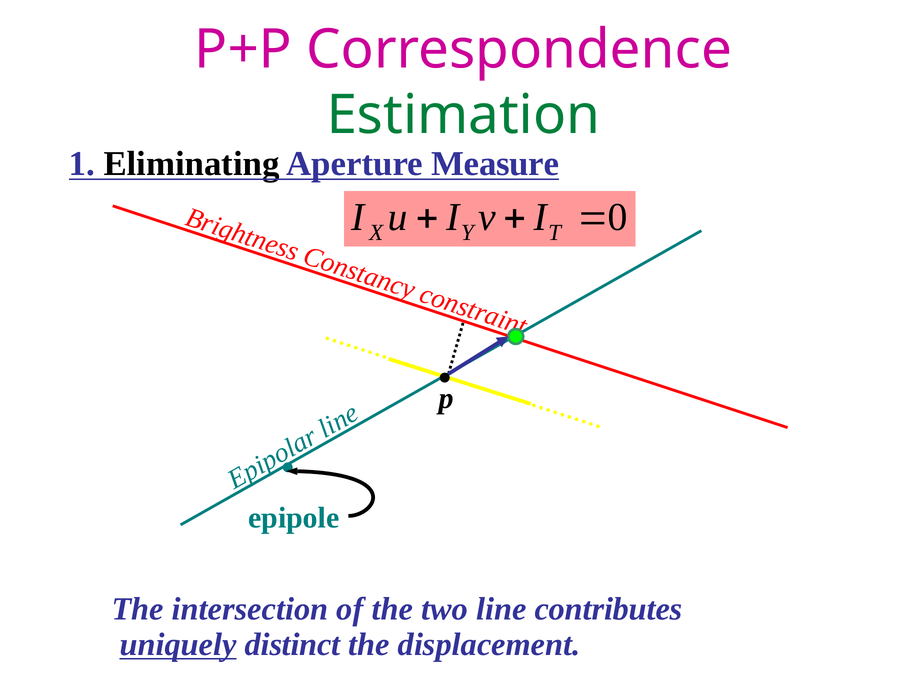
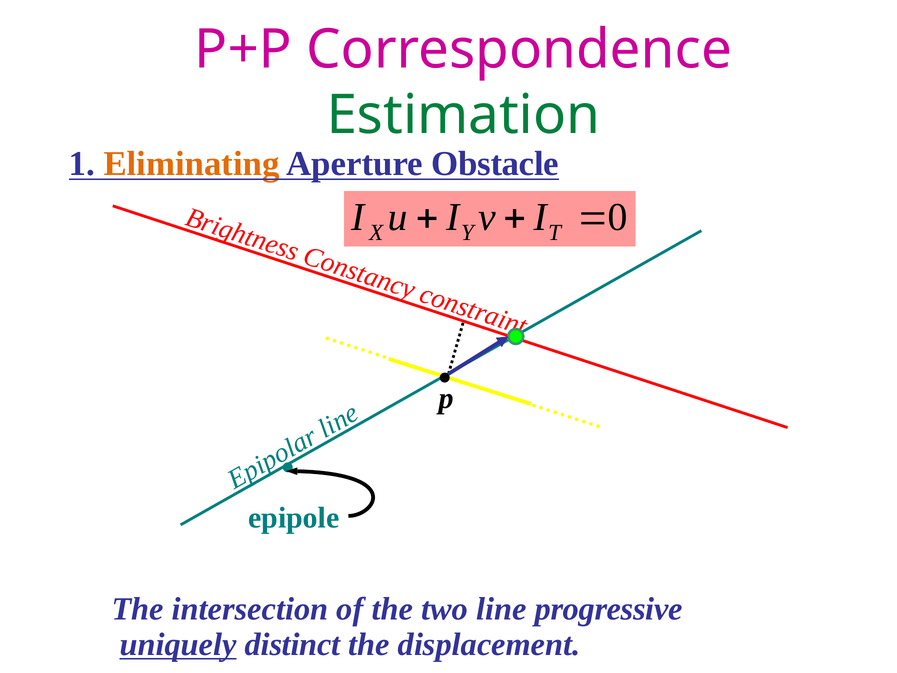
Eliminating colour: black -> orange
Measure: Measure -> Obstacle
contributes: contributes -> progressive
